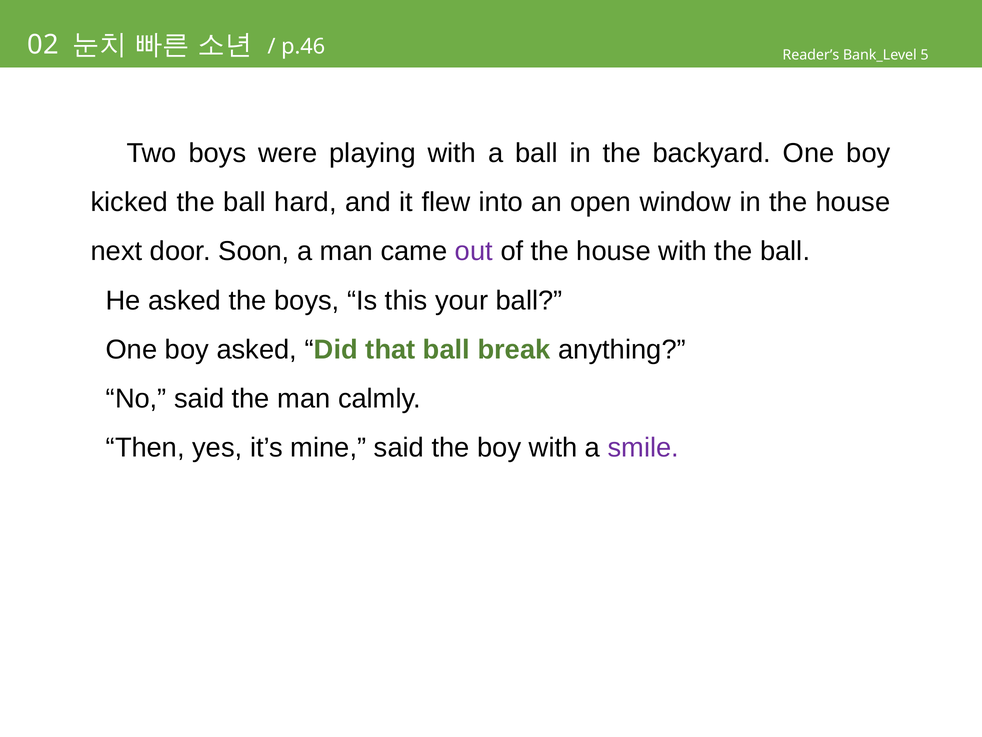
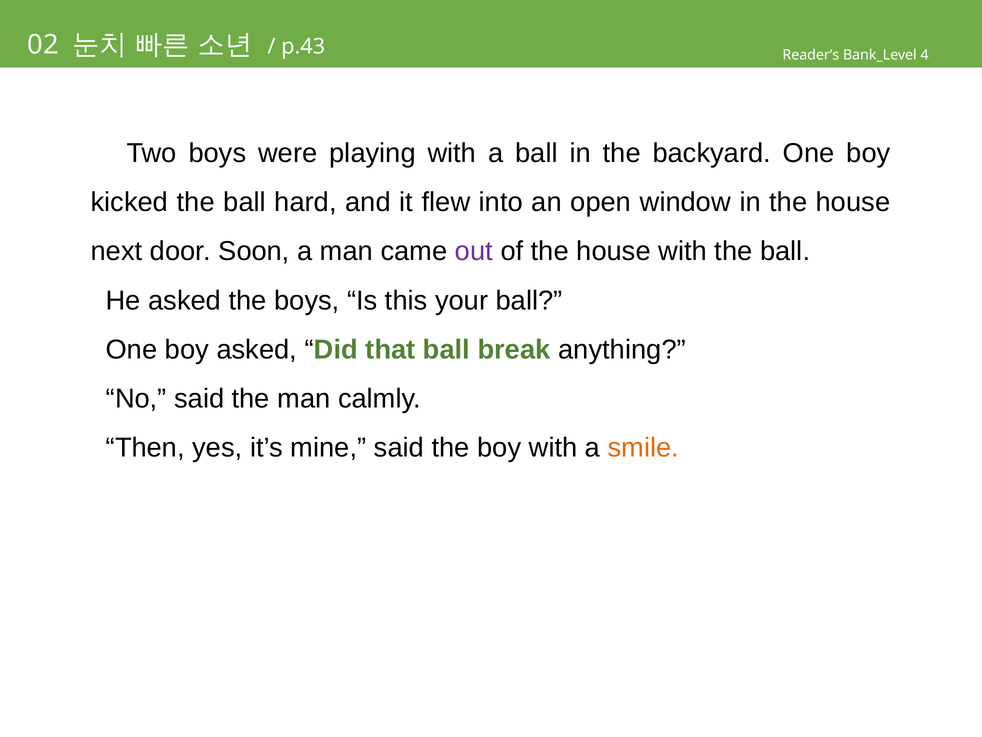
p.46: p.46 -> p.43
5: 5 -> 4
smile colour: purple -> orange
